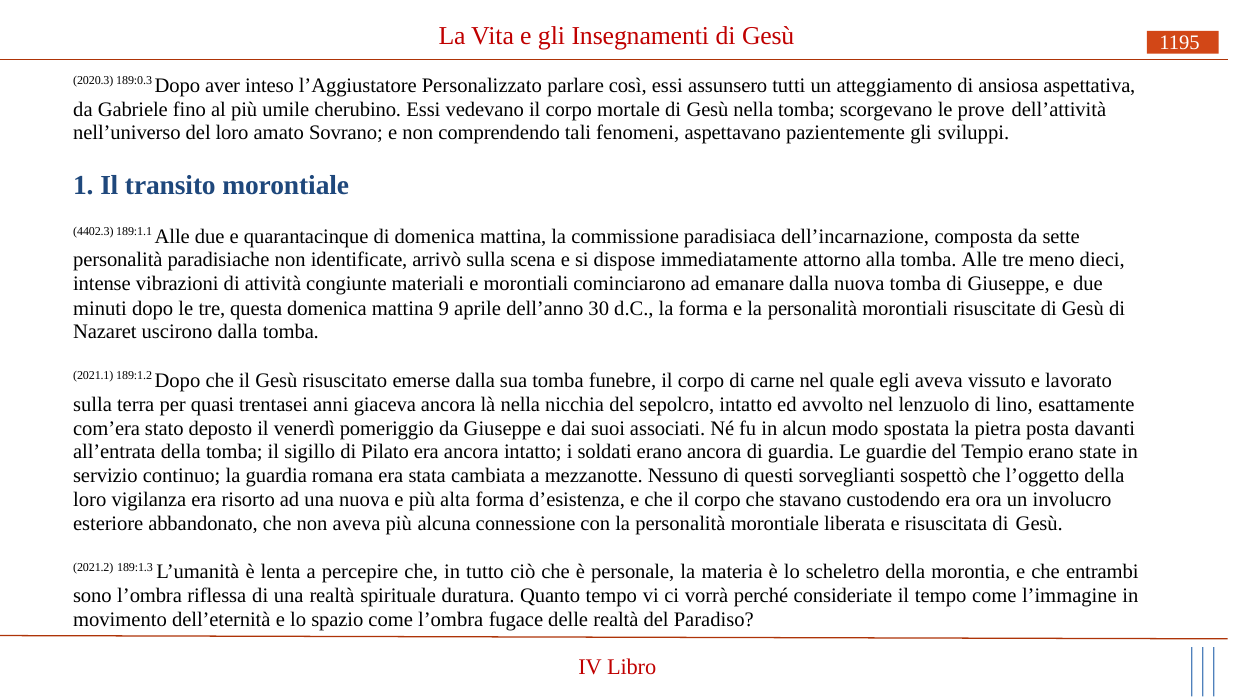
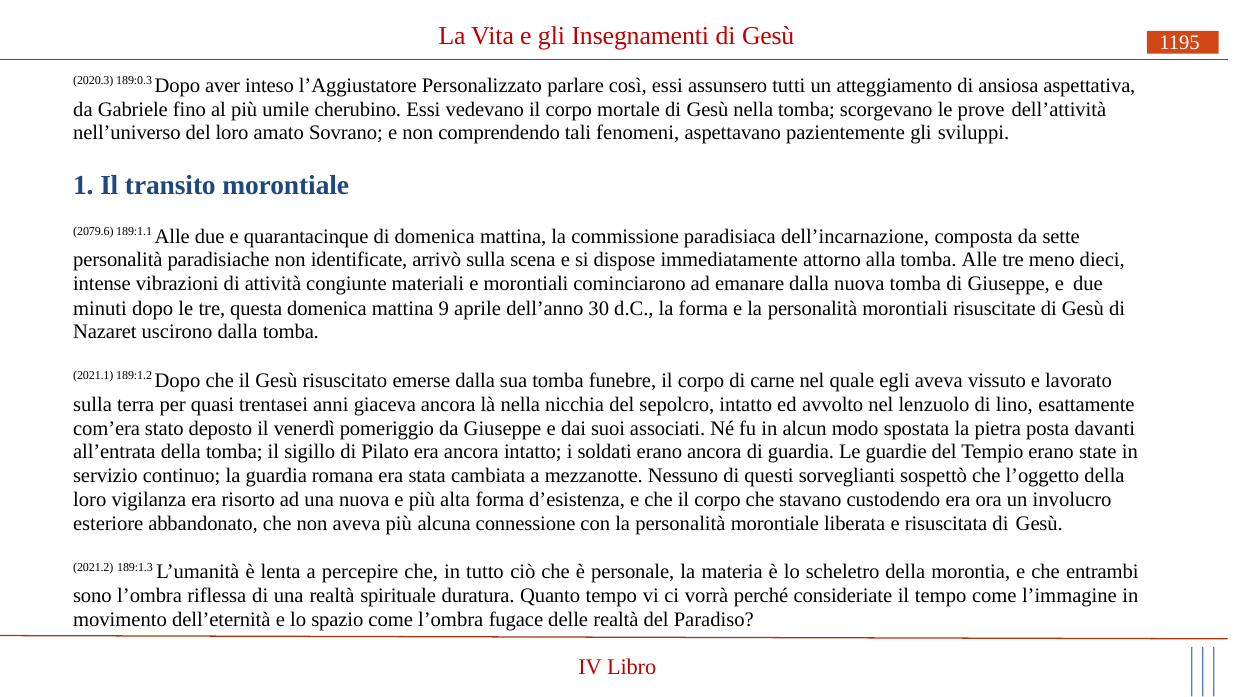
4402.3: 4402.3 -> 2079.6
